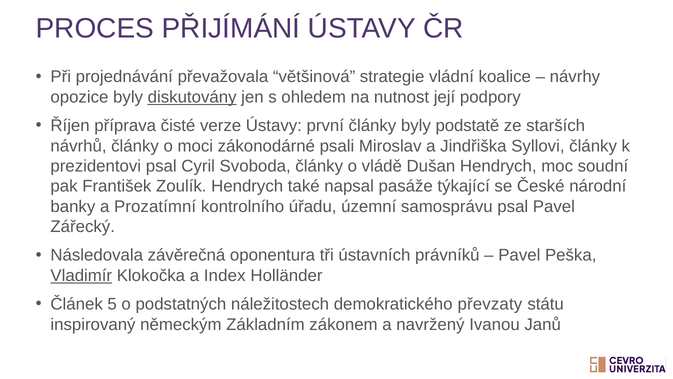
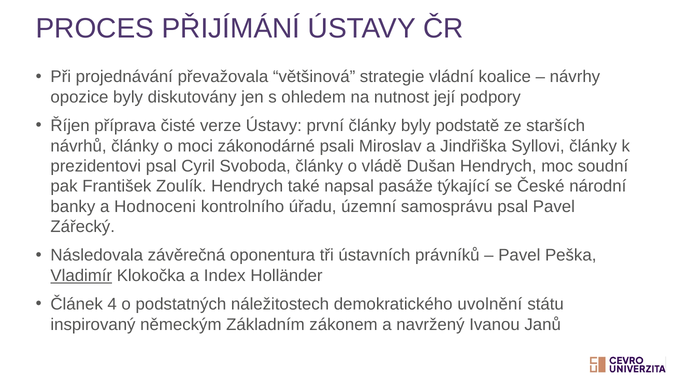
diskutovány underline: present -> none
Prozatímní: Prozatímní -> Hodnoceni
5: 5 -> 4
převzaty: převzaty -> uvolnění
